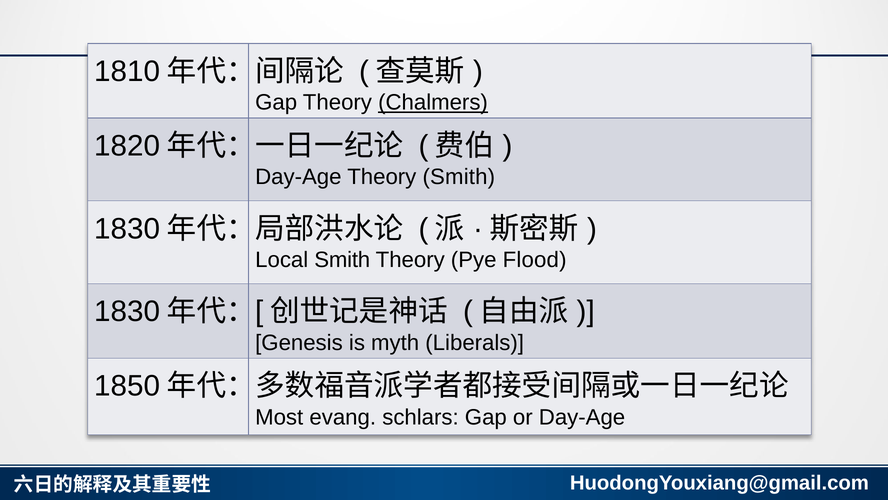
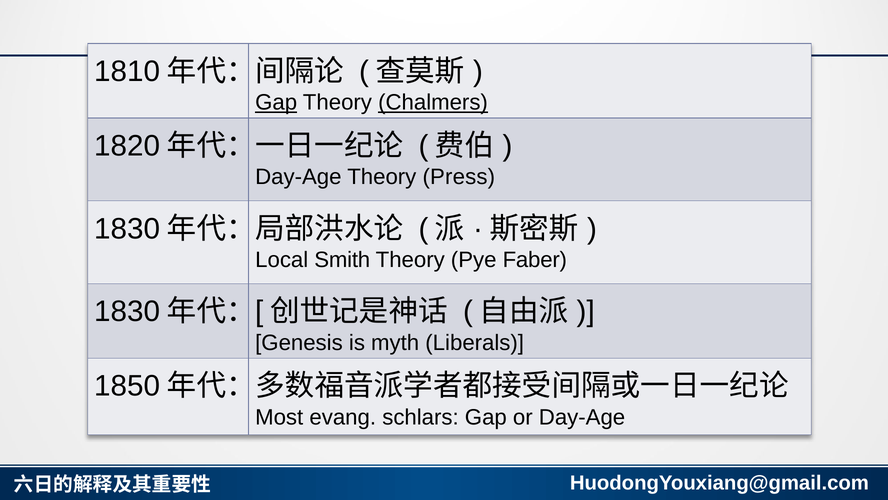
Gap at (276, 102) underline: none -> present
Theory Smith: Smith -> Press
Flood: Flood -> Faber
